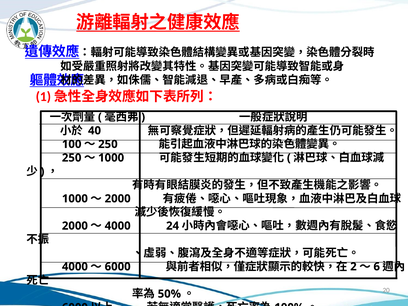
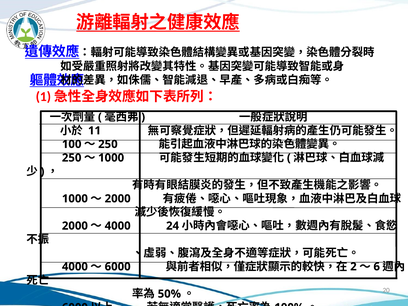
40: 40 -> 11
